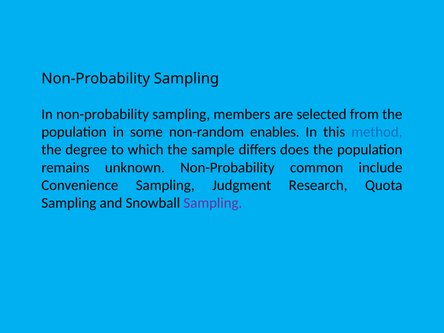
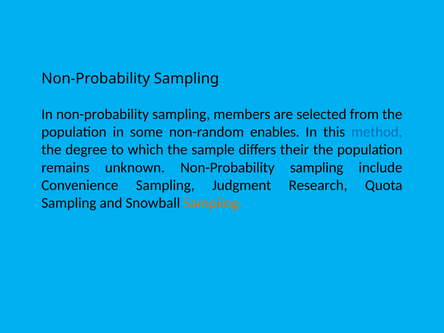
does: does -> their
unknown Non-Probability common: common -> sampling
Sampling at (213, 203) colour: purple -> orange
